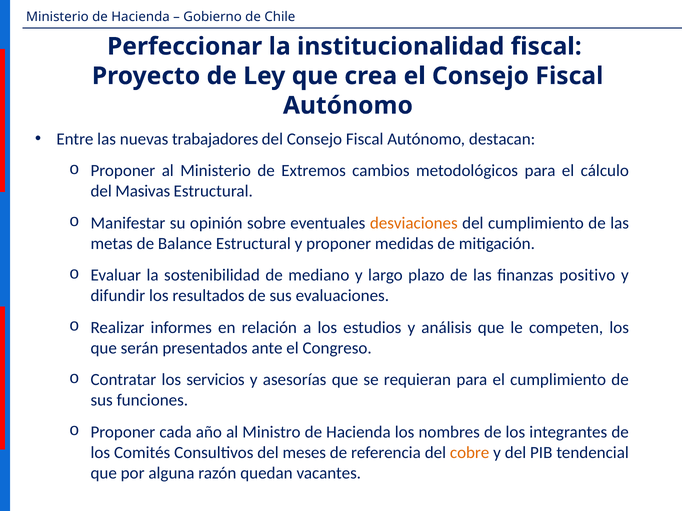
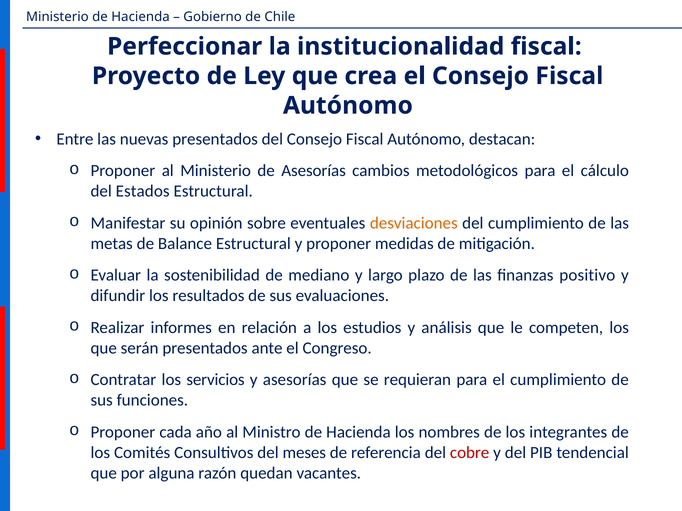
nuevas trabajadores: trabajadores -> presentados
de Extremos: Extremos -> Asesorías
Masivas: Masivas -> Estados
cobre colour: orange -> red
